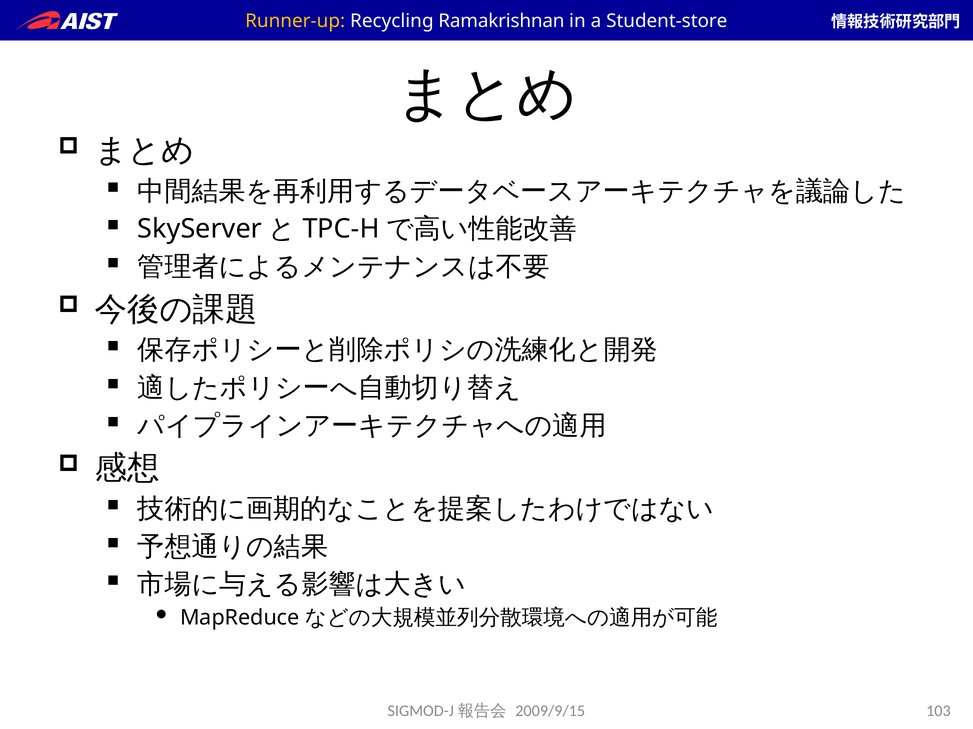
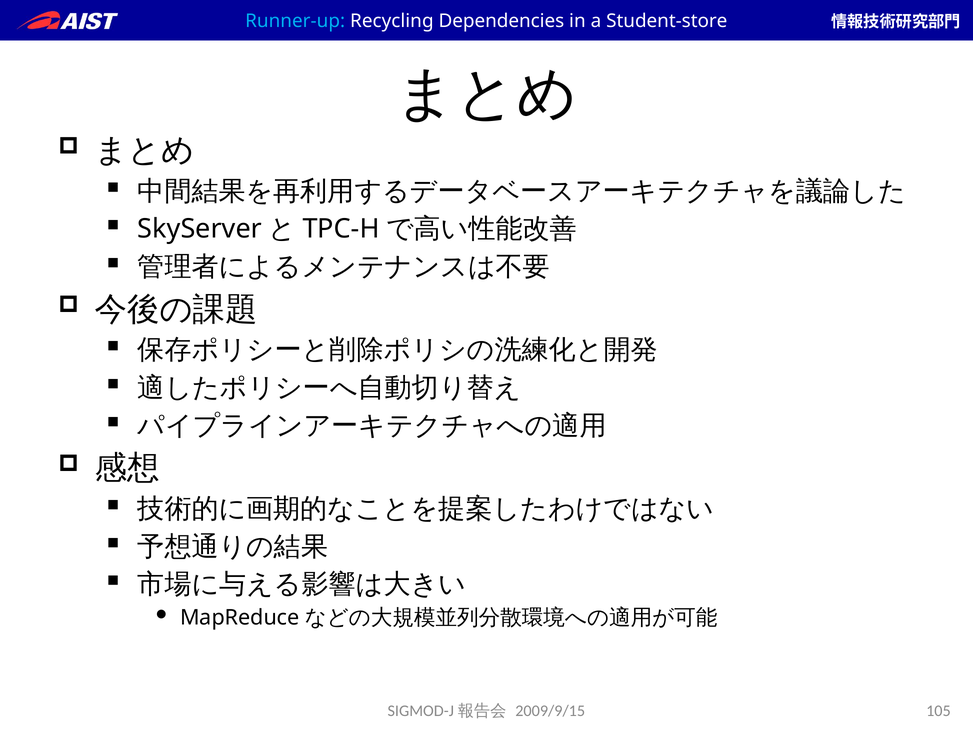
Runner-up colour: yellow -> light blue
Ramakrishnan: Ramakrishnan -> Dependencies
103: 103 -> 105
